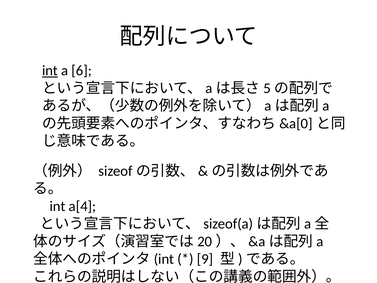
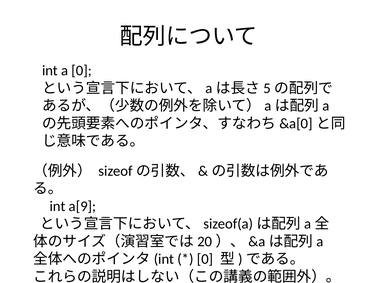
int at (50, 71) underline: present -> none
a 6: 6 -> 0
a[4: a[4 -> a[9
9 at (205, 259): 9 -> 0
